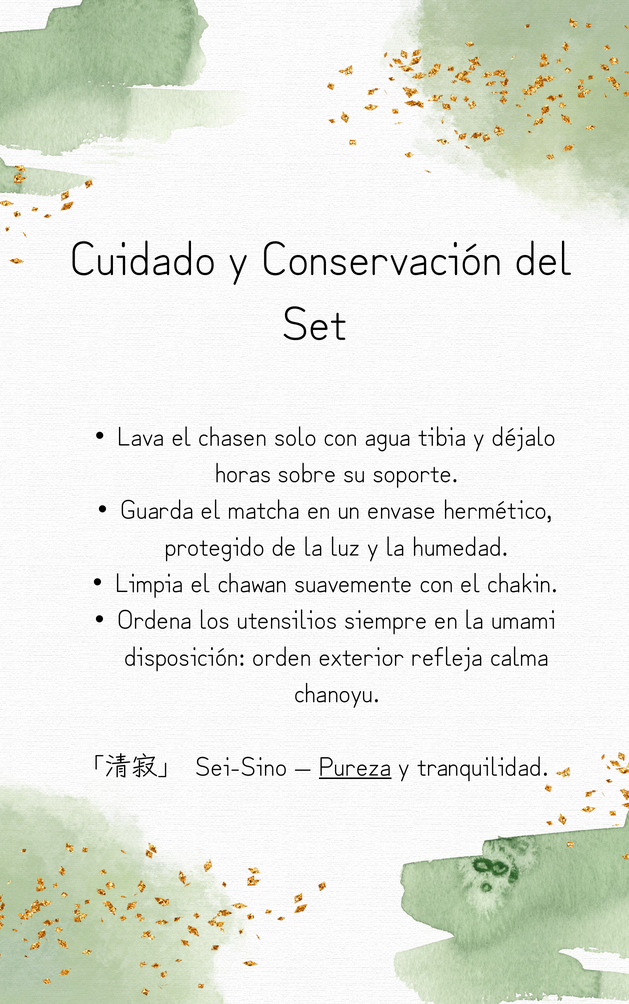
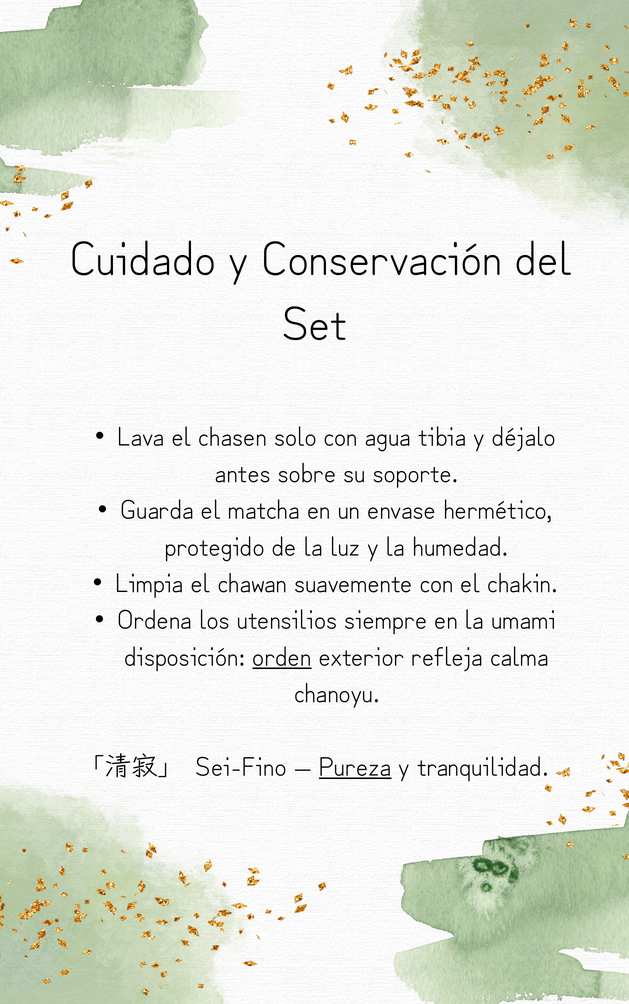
horas: horas -> antes
orden underline: none -> present
Sei-Sino: Sei-Sino -> Sei-Fino
